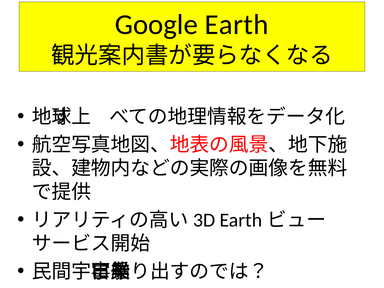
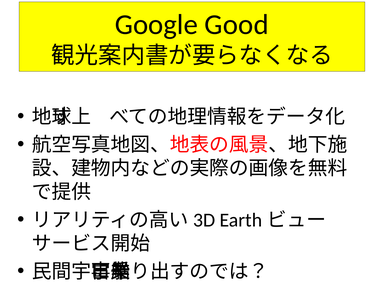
Earth: Earth -> Good
